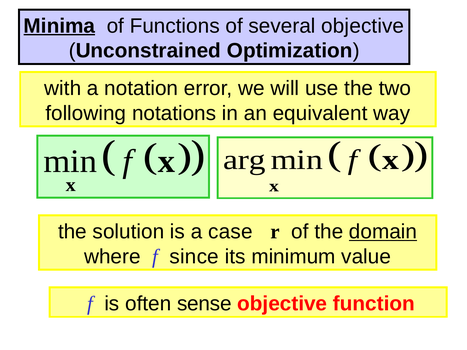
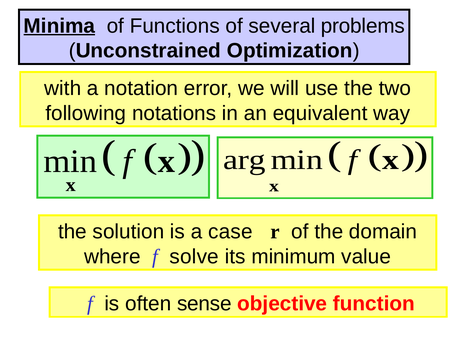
several objective: objective -> problems
domain underline: present -> none
since: since -> solve
